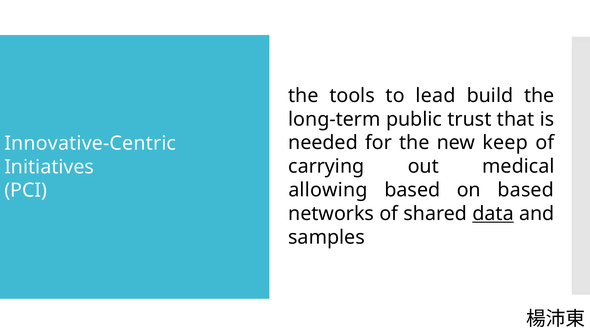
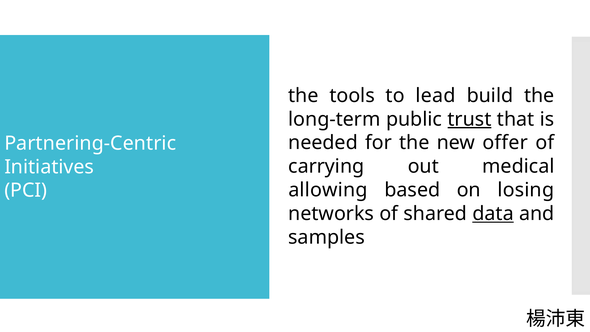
trust underline: none -> present
keep: keep -> offer
Innovative-Centric: Innovative-Centric -> Partnering-Centric
on based: based -> losing
